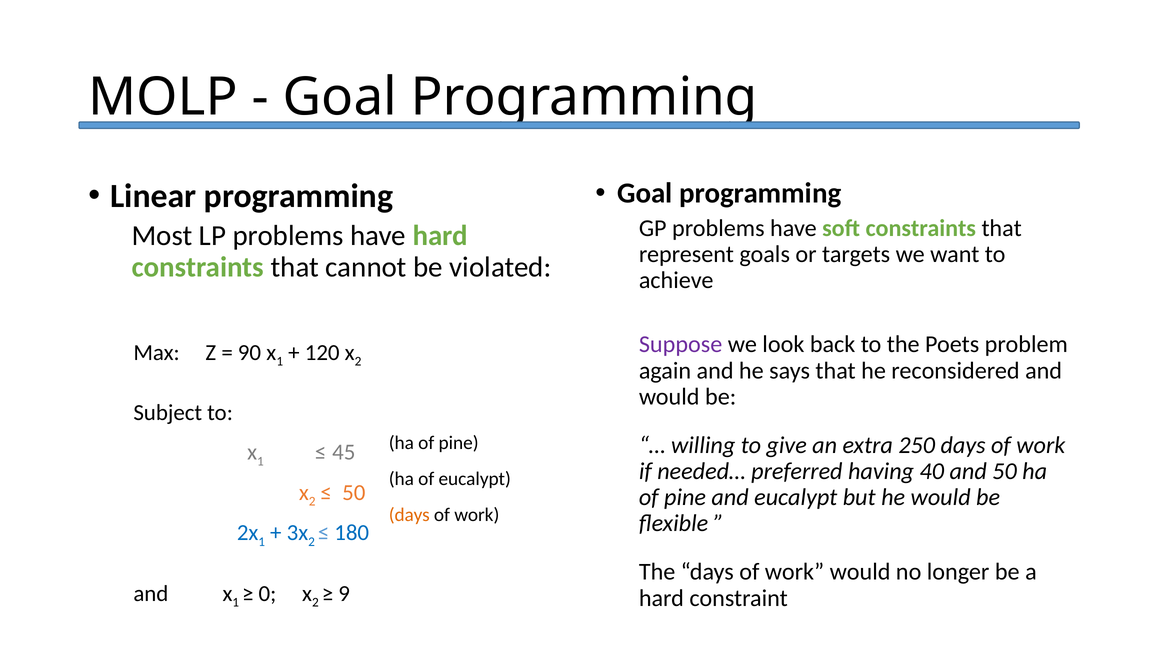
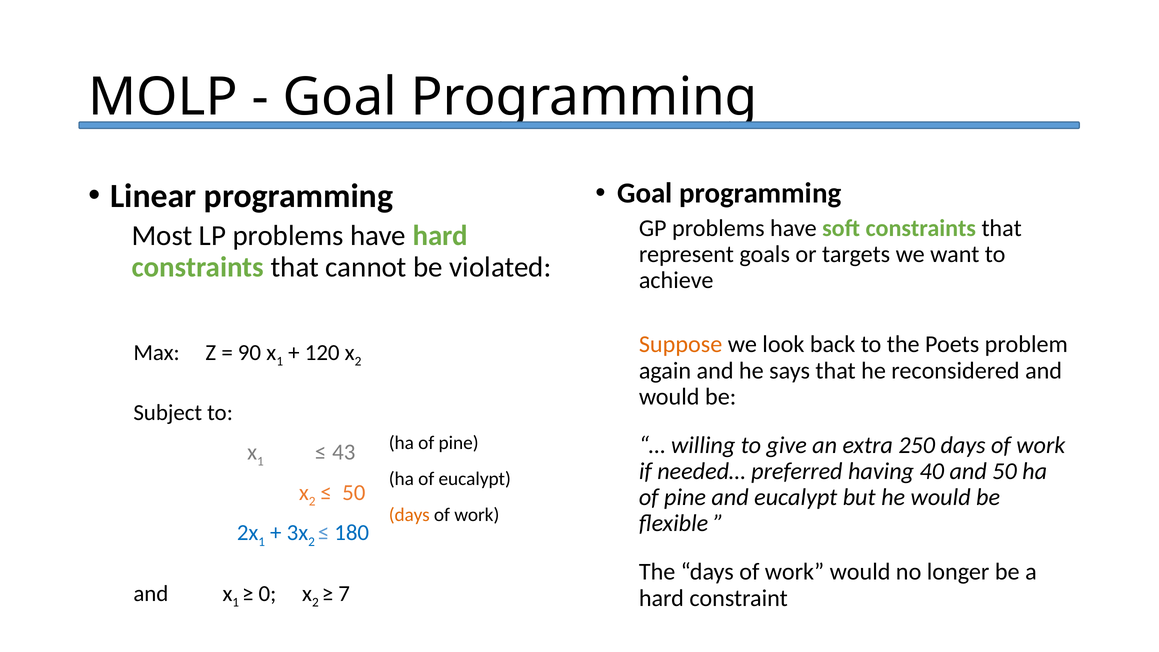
Suppose colour: purple -> orange
45: 45 -> 43
9: 9 -> 7
